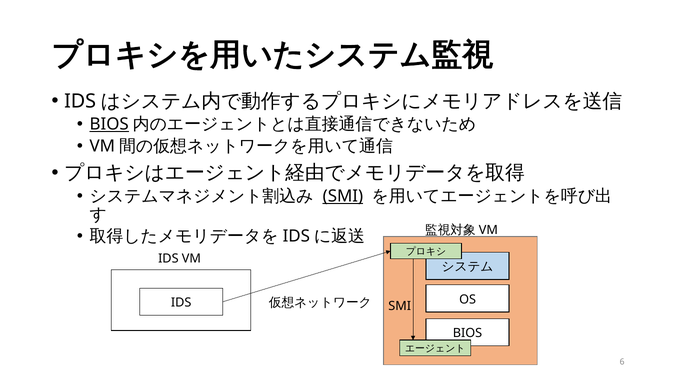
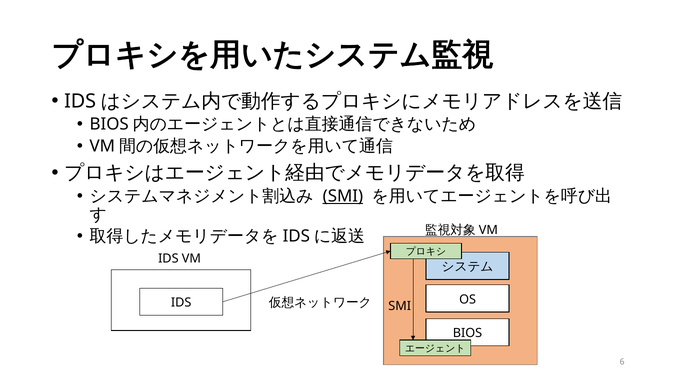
BIOS at (109, 124) underline: present -> none
